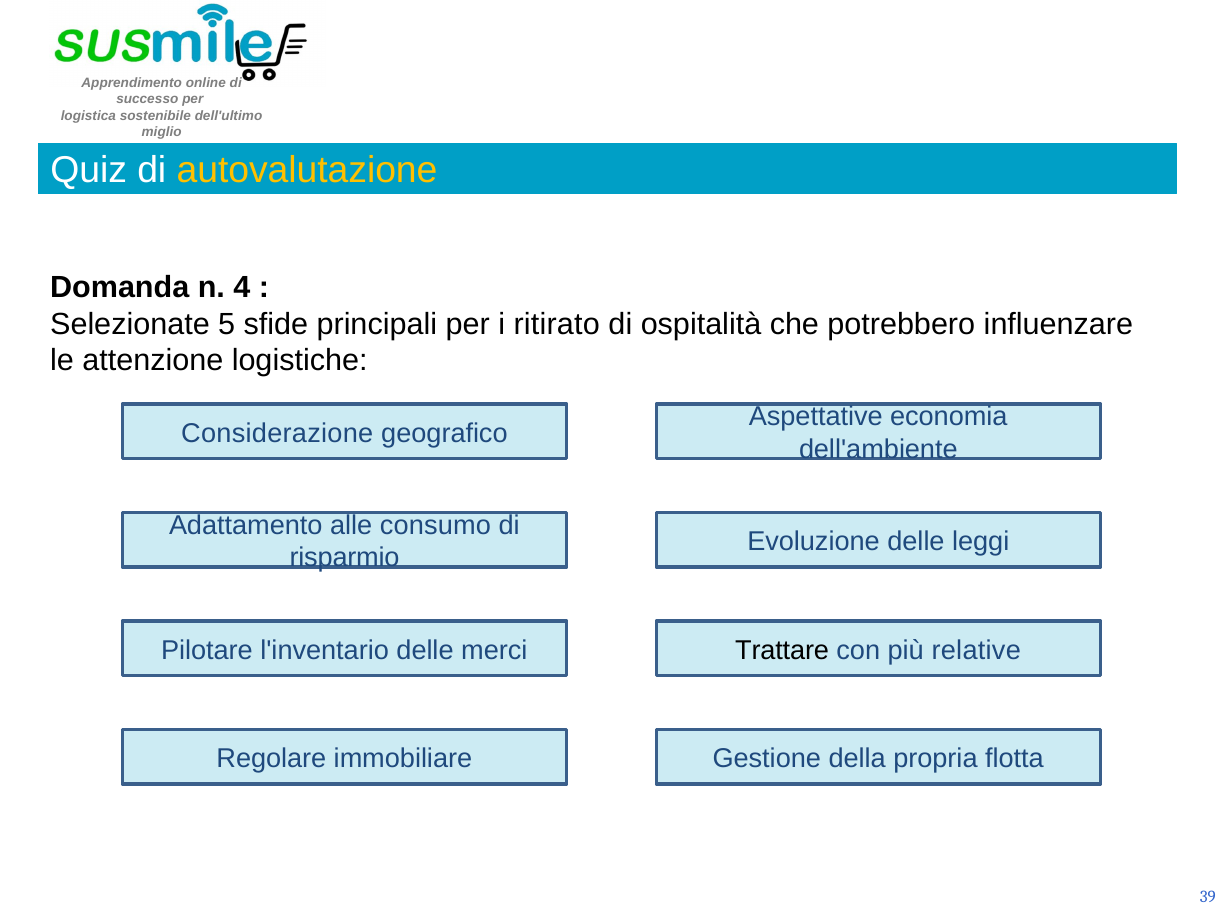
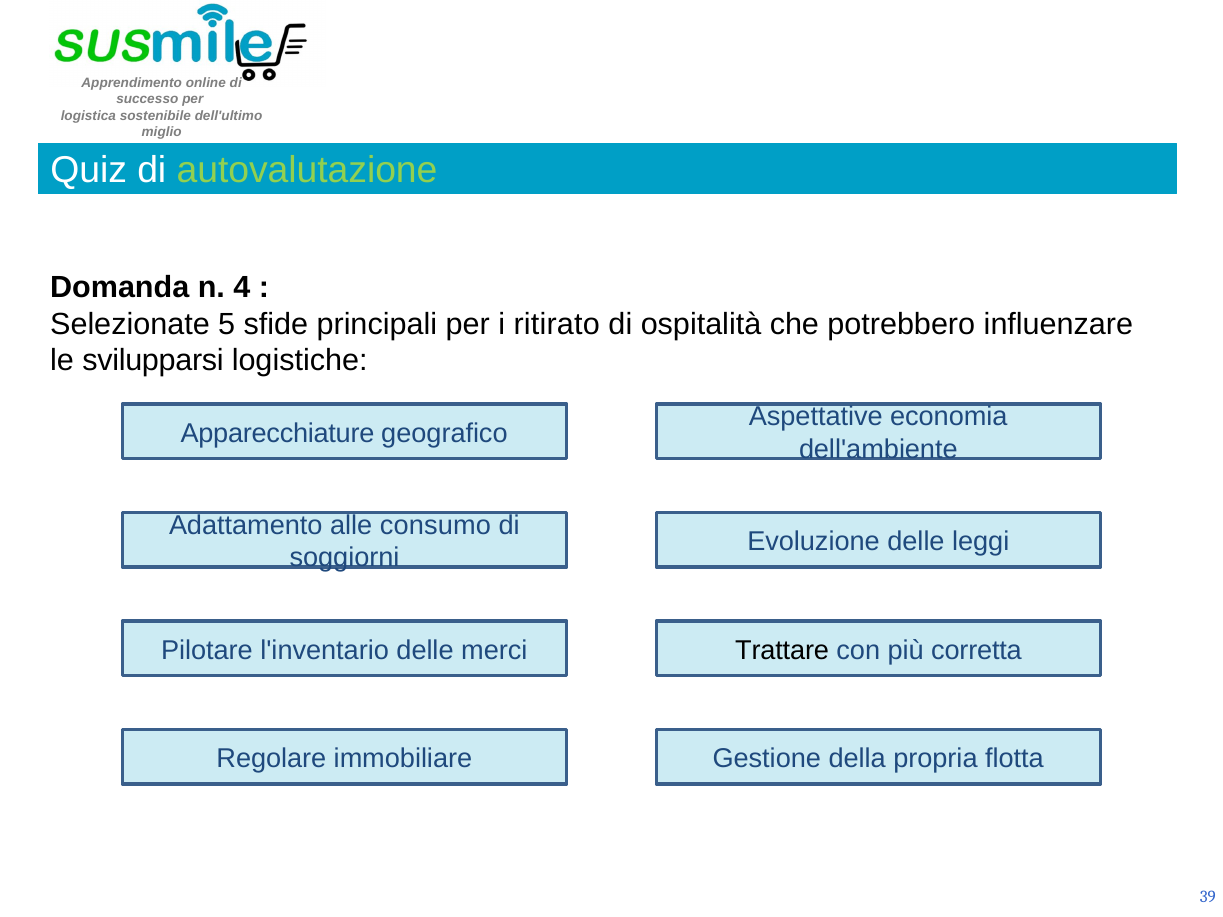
autovalutazione colour: yellow -> light green
attenzione: attenzione -> svilupparsi
Considerazione: Considerazione -> Apparecchiature
risparmio: risparmio -> soggiorni
relative: relative -> corretta
